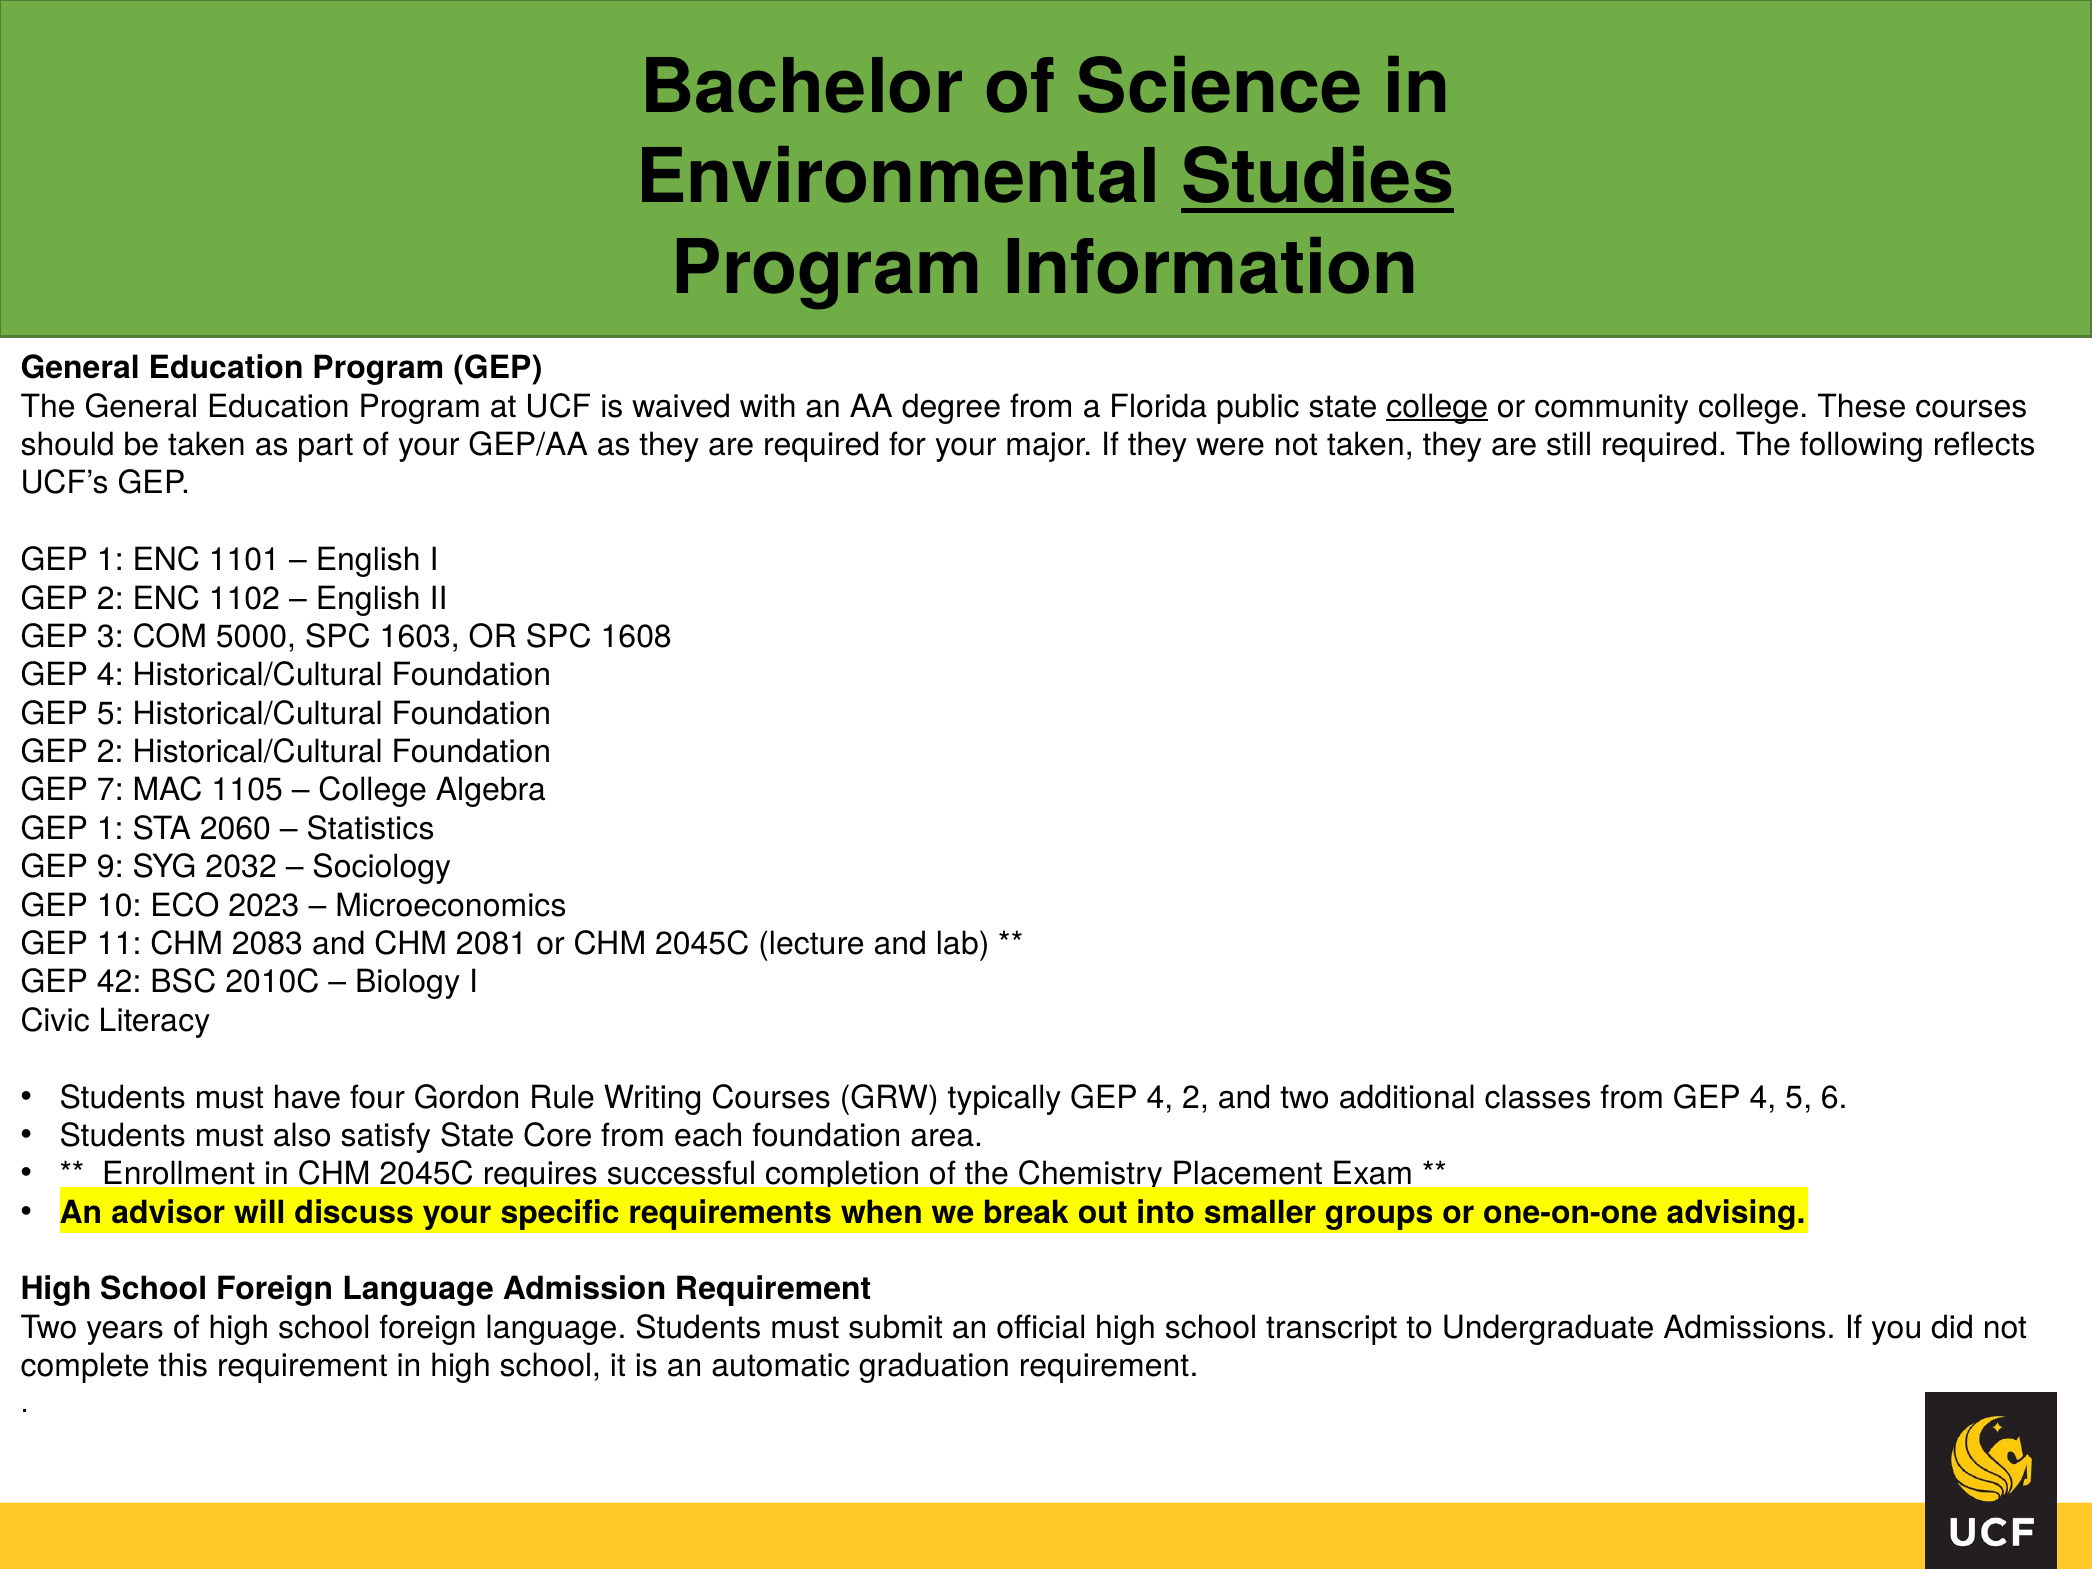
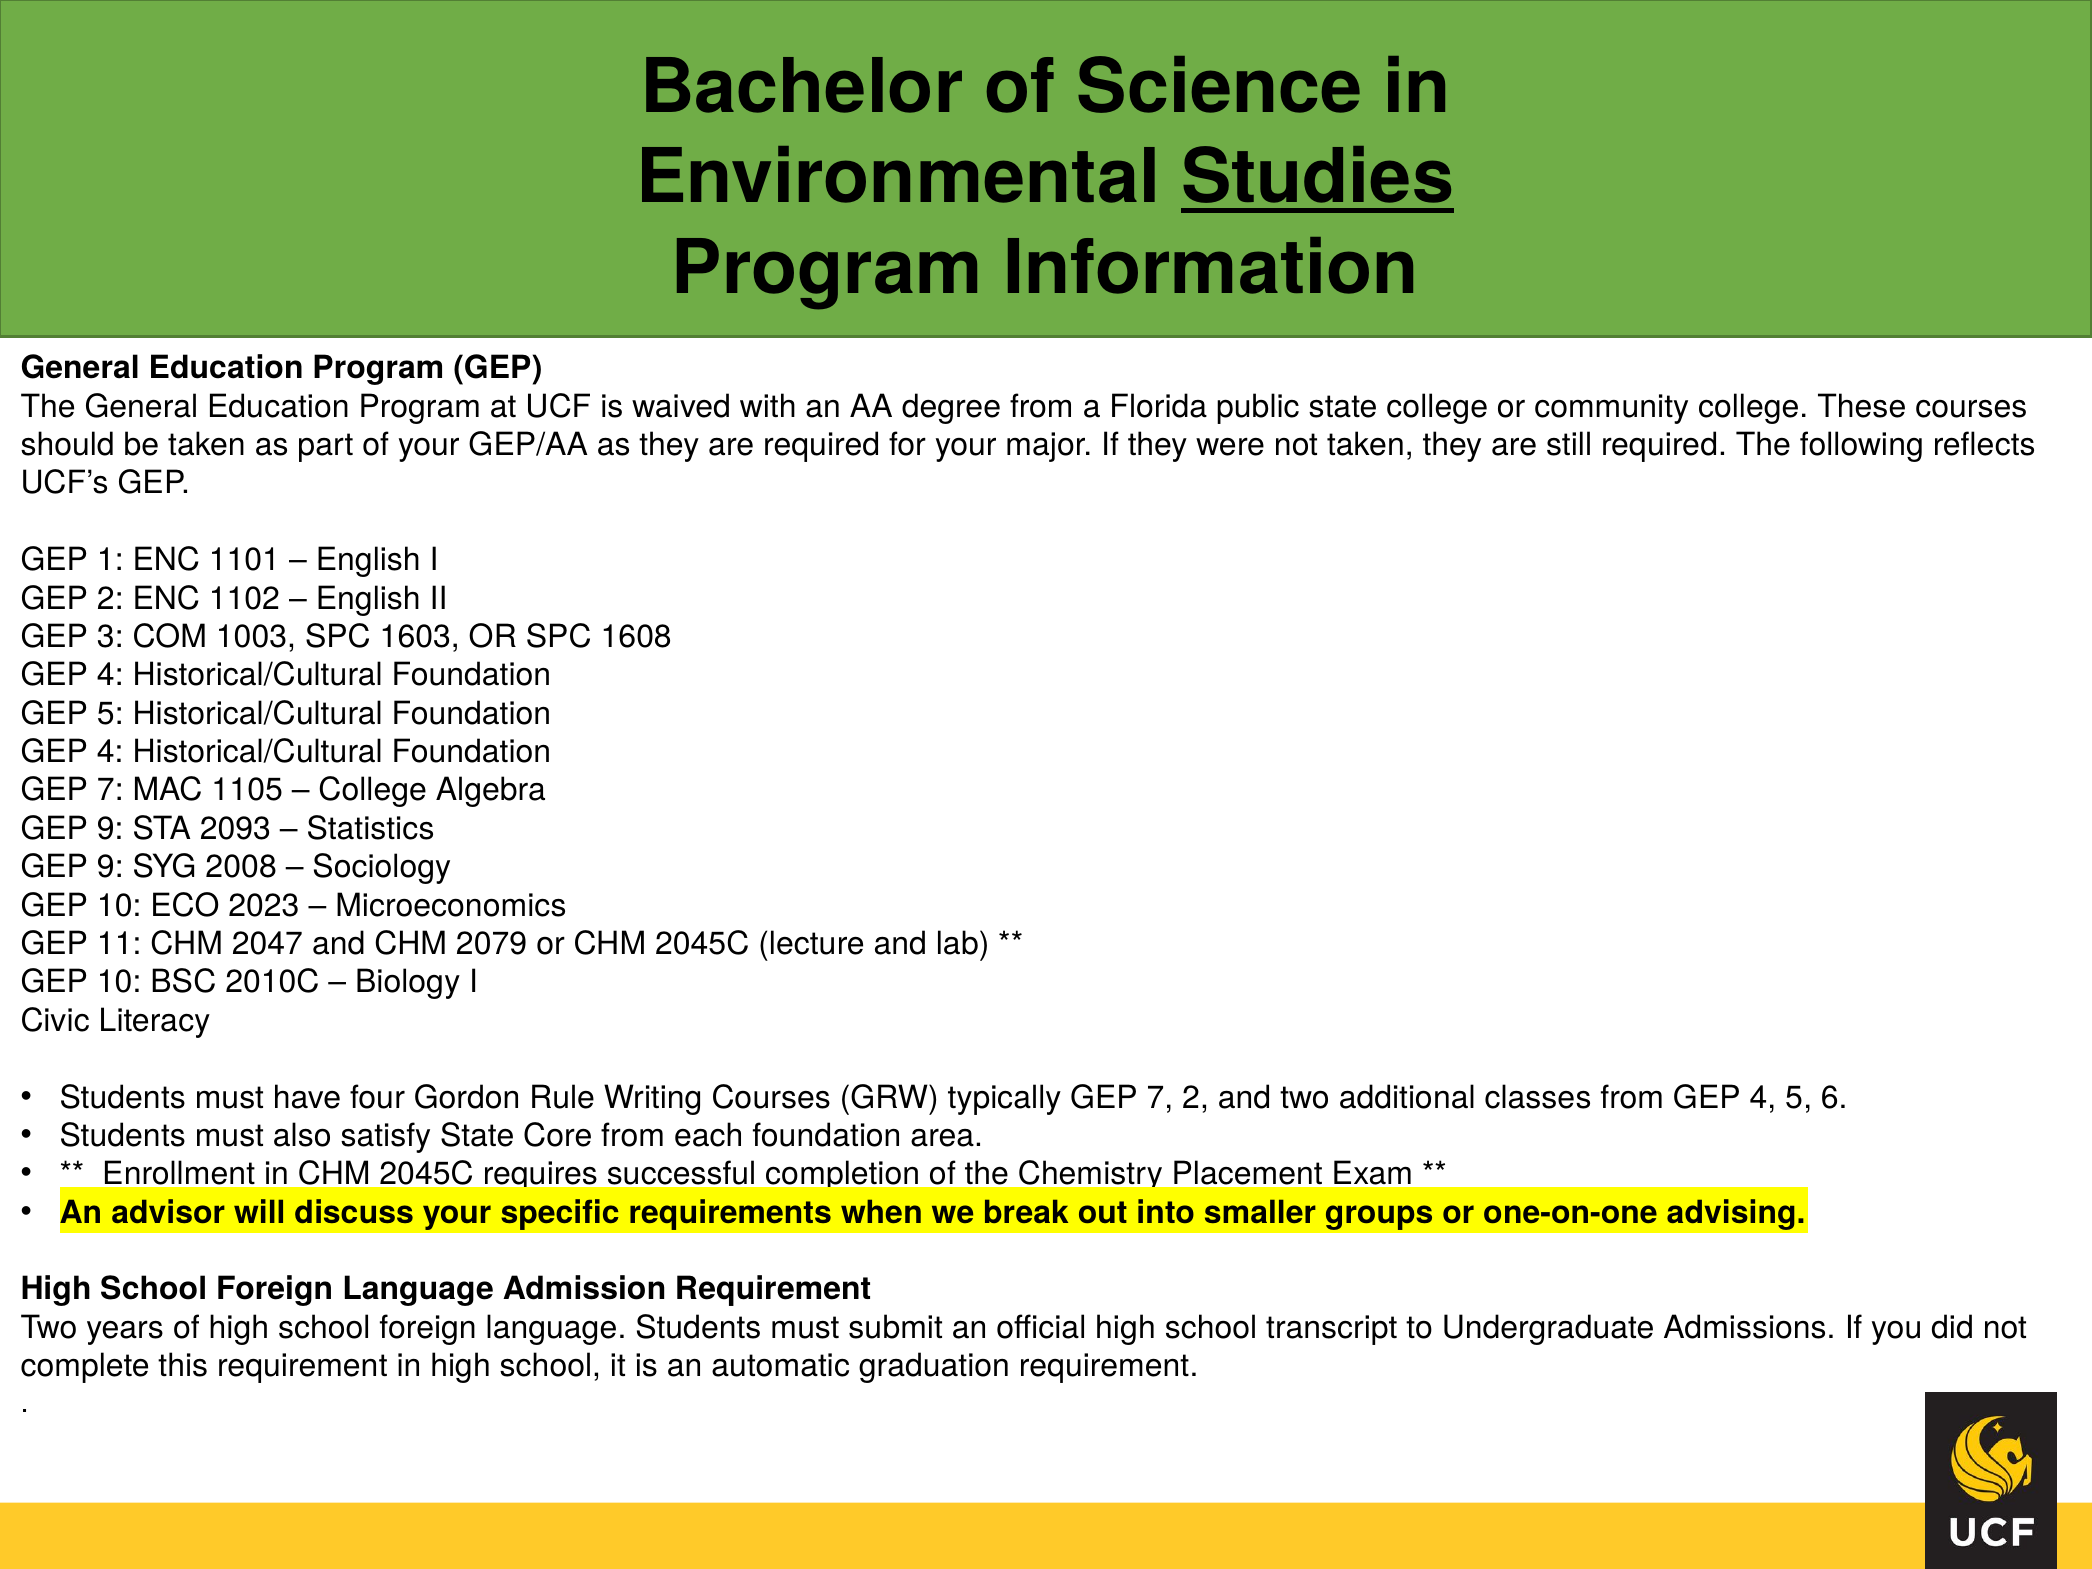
college at (1437, 407) underline: present -> none
5000: 5000 -> 1003
2 at (110, 752): 2 -> 4
1 at (110, 829): 1 -> 9
2060: 2060 -> 2093
2032: 2032 -> 2008
2083: 2083 -> 2047
2081: 2081 -> 2079
42 at (119, 982): 42 -> 10
typically GEP 4: 4 -> 7
